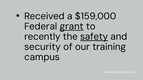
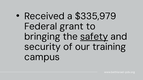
$159,000: $159,000 -> $335,979
grant underline: present -> none
recently: recently -> bringing
